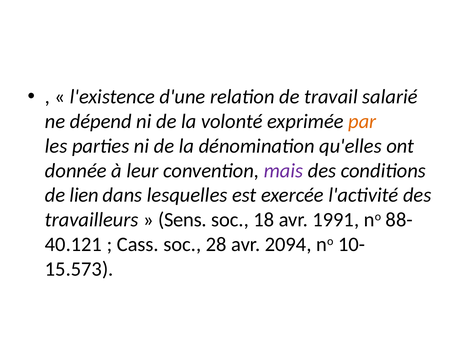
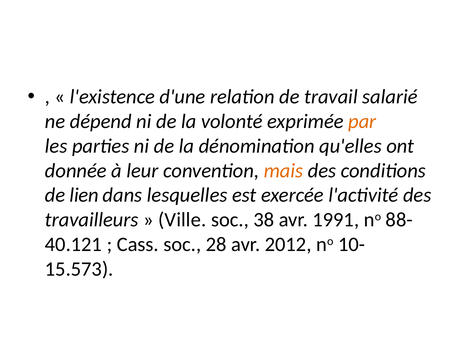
mais colour: purple -> orange
Sens: Sens -> Ville
18: 18 -> 38
2094: 2094 -> 2012
